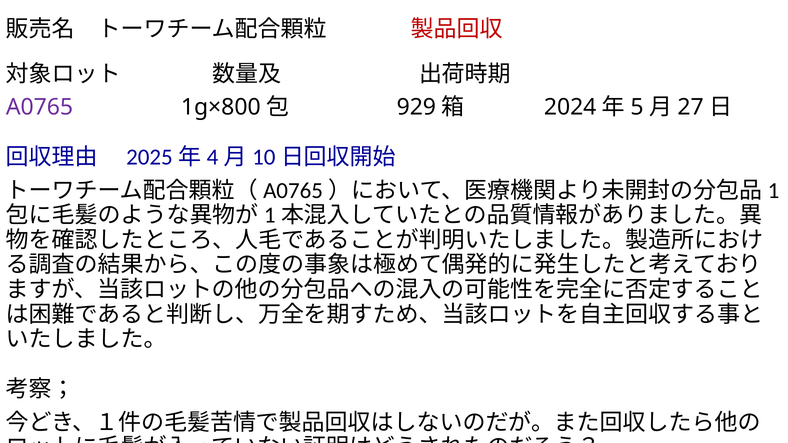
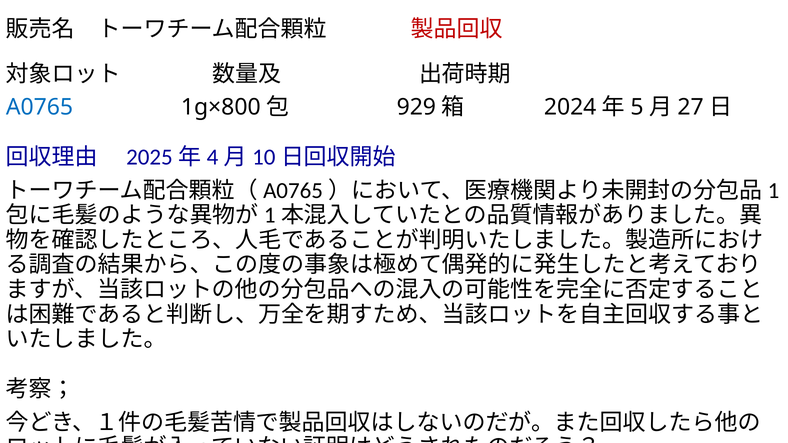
A0765 colour: purple -> blue
